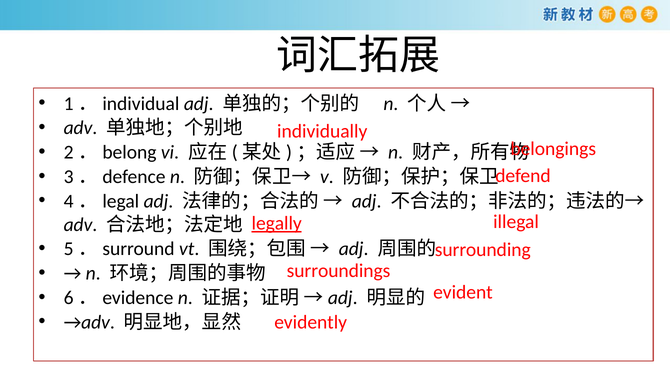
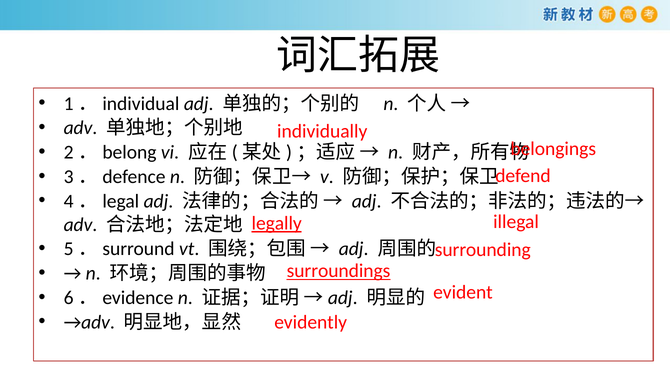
surroundings underline: none -> present
